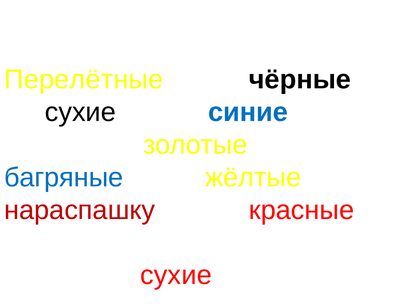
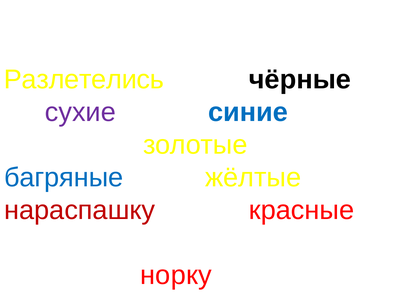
Перелётные: Перелётные -> Разлетелись
сухие at (80, 112) colour: black -> purple
сухие at (176, 275): сухие -> норку
